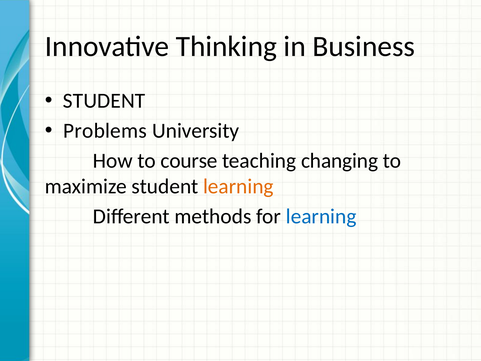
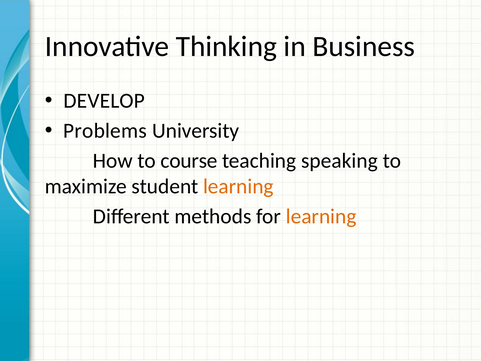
STUDENT at (104, 101): STUDENT -> DEVELOP
changing: changing -> speaking
learning at (321, 216) colour: blue -> orange
